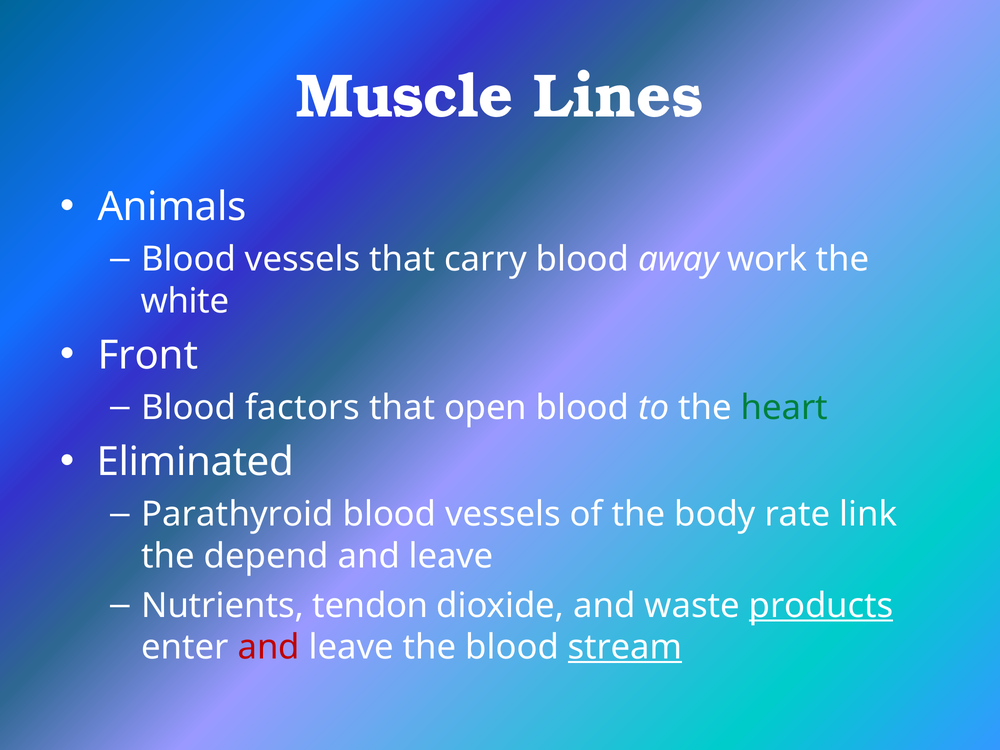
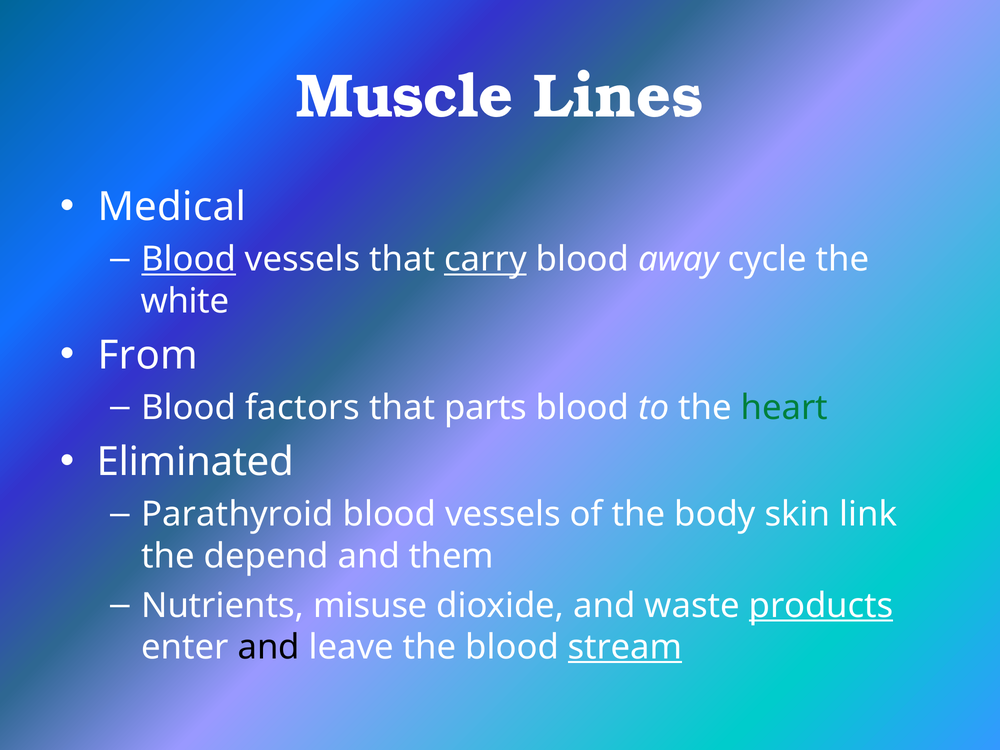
Animals: Animals -> Medical
Blood at (189, 259) underline: none -> present
carry underline: none -> present
work: work -> cycle
Front: Front -> From
open: open -> parts
rate: rate -> skin
leave at (451, 556): leave -> them
tendon: tendon -> misuse
and at (269, 647) colour: red -> black
